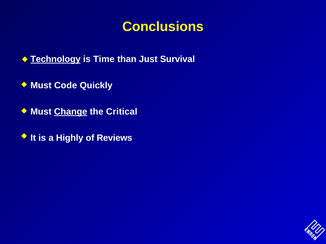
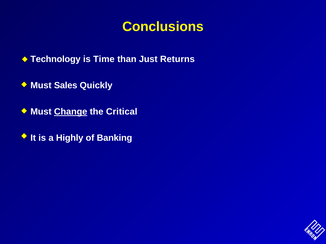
Technology underline: present -> none
Survival: Survival -> Returns
Code: Code -> Sales
Reviews: Reviews -> Banking
